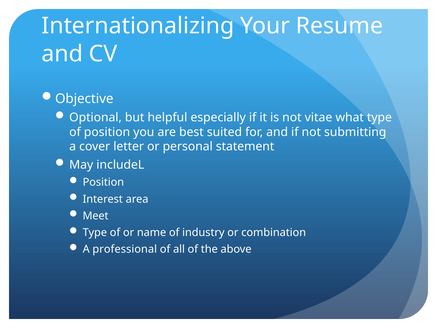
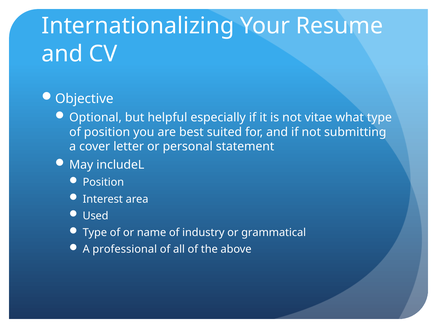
Meet: Meet -> Used
combination: combination -> grammatical
